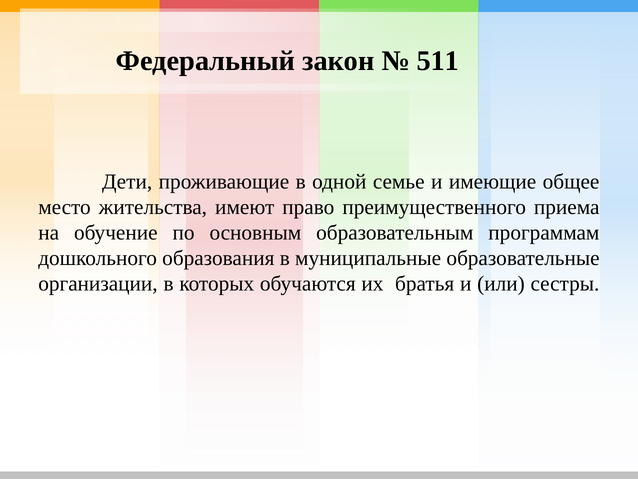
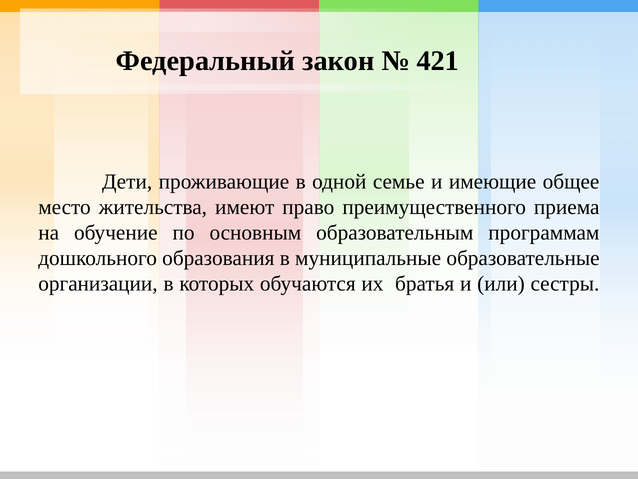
511: 511 -> 421
